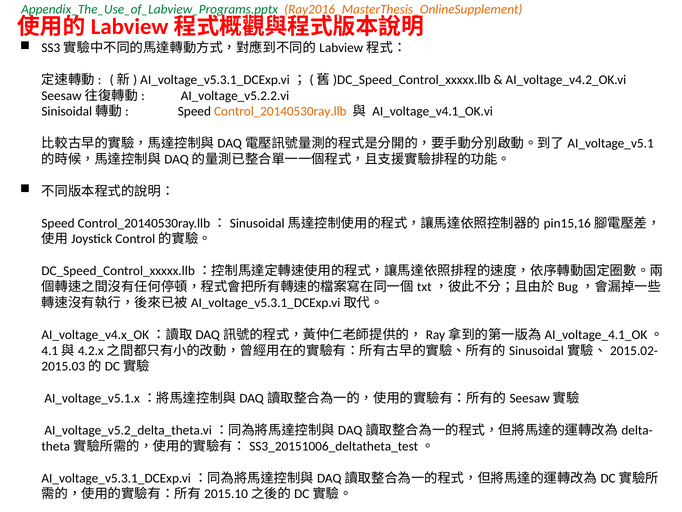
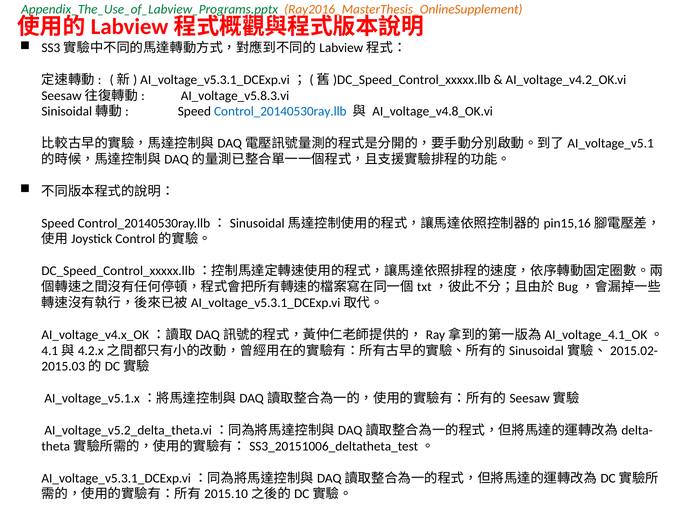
AI_voltage_v5.2.2.vi: AI_voltage_v5.2.2.vi -> AI_voltage_v5.8.3.vi
Control_20140530ray.llb colour: orange -> blue
AI_voltage_v4.1_OK.vi: AI_voltage_v4.1_OK.vi -> AI_voltage_v4.8_OK.vi
